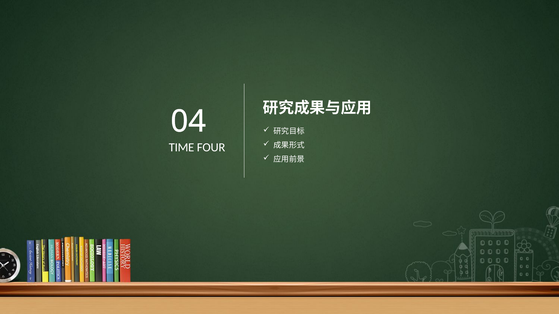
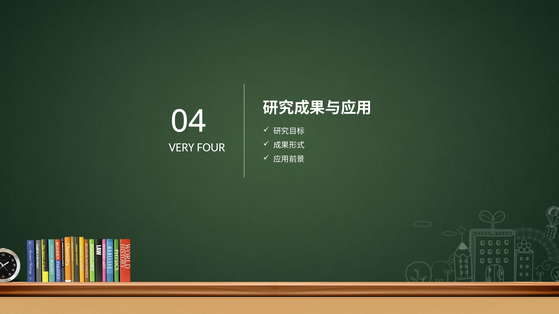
TIME: TIME -> VERY
